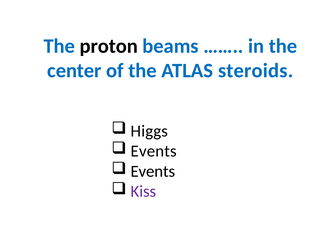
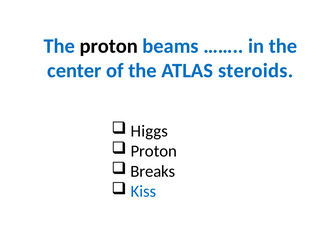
Events at (154, 151): Events -> Proton
Events at (153, 171): Events -> Breaks
Kiss colour: purple -> blue
